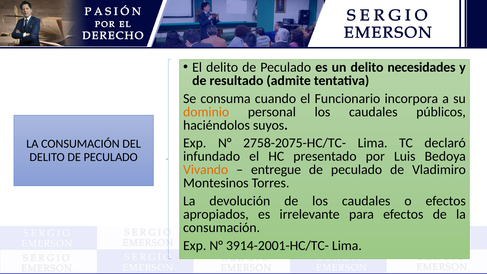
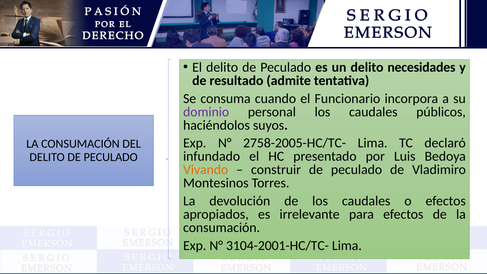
dominio colour: orange -> purple
2758-2075-HC/TC-: 2758-2075-HC/TC- -> 2758-2005-HC/TC-
entregue: entregue -> construir
3914-2001-HC/TC-: 3914-2001-HC/TC- -> 3104-2001-HC/TC-
